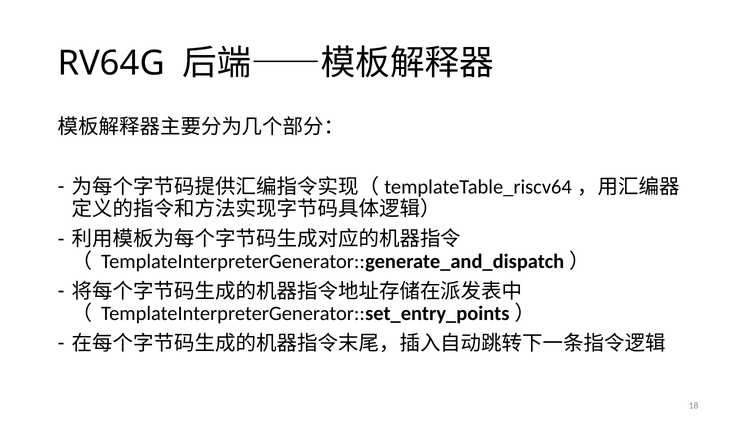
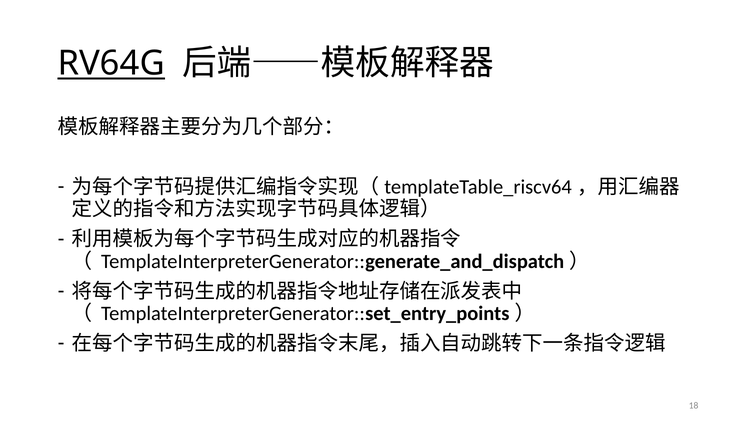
RV64G underline: none -> present
